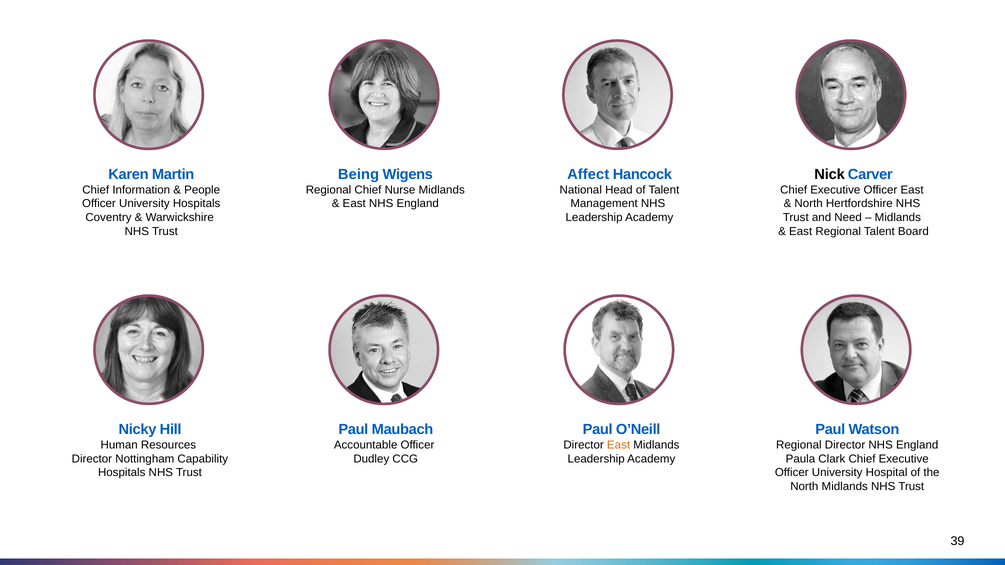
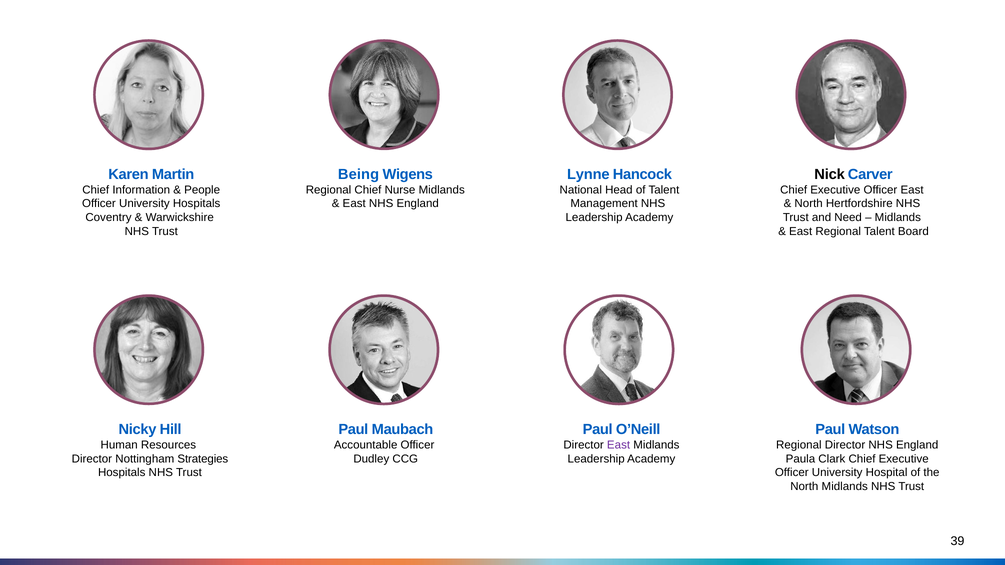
Affect: Affect -> Lynne
East at (619, 445) colour: orange -> purple
Capability: Capability -> Strategies
